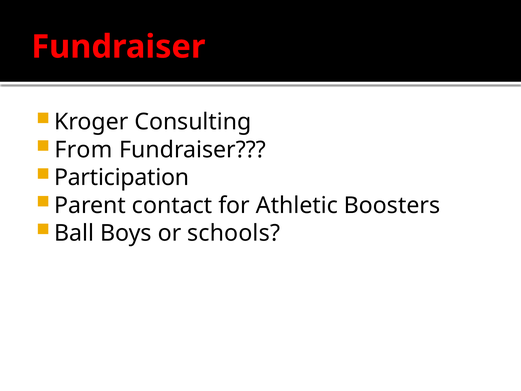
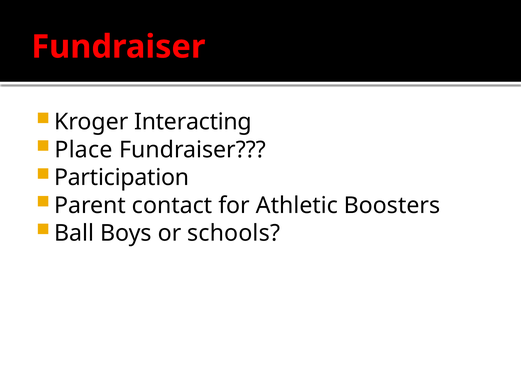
Consulting: Consulting -> Interacting
From: From -> Place
